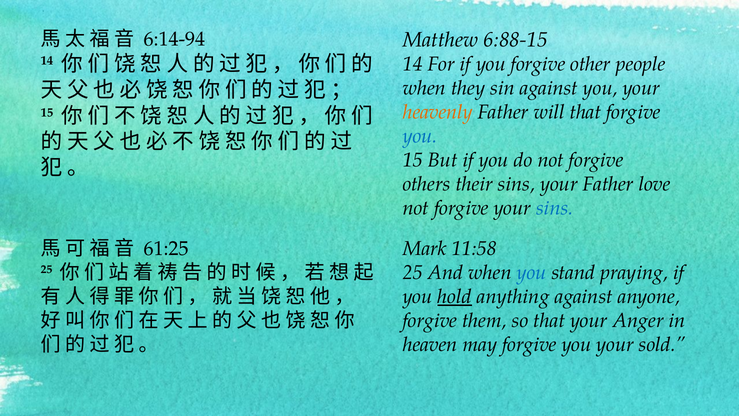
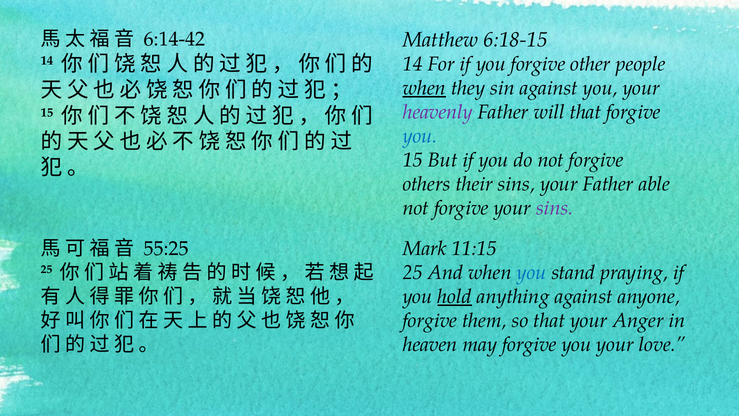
6:14-94: 6:14-94 -> 6:14-42
6:88-15: 6:88-15 -> 6:18-15
when at (424, 88) underline: none -> present
heavenly colour: orange -> purple
love: love -> able
sins at (555, 208) colour: blue -> purple
61:25: 61:25 -> 55:25
11:58: 11:58 -> 11:15
sold: sold -> love
